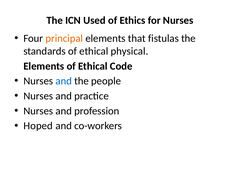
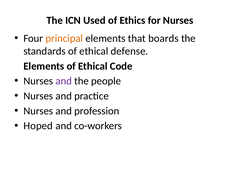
fistulas: fistulas -> boards
physical: physical -> defense
and at (64, 81) colour: blue -> purple
